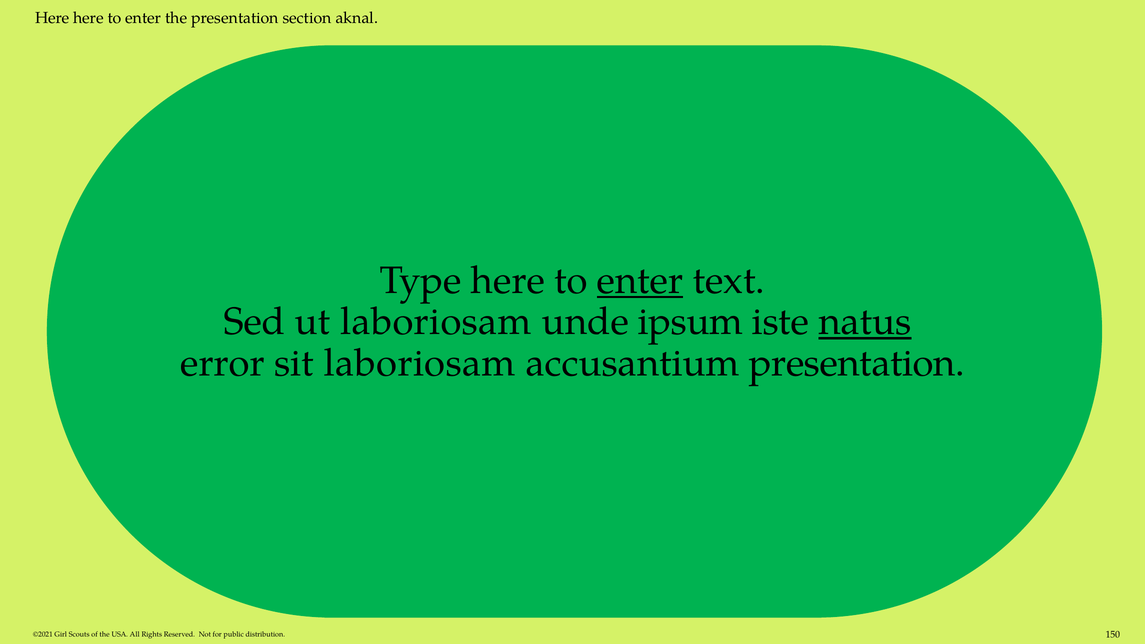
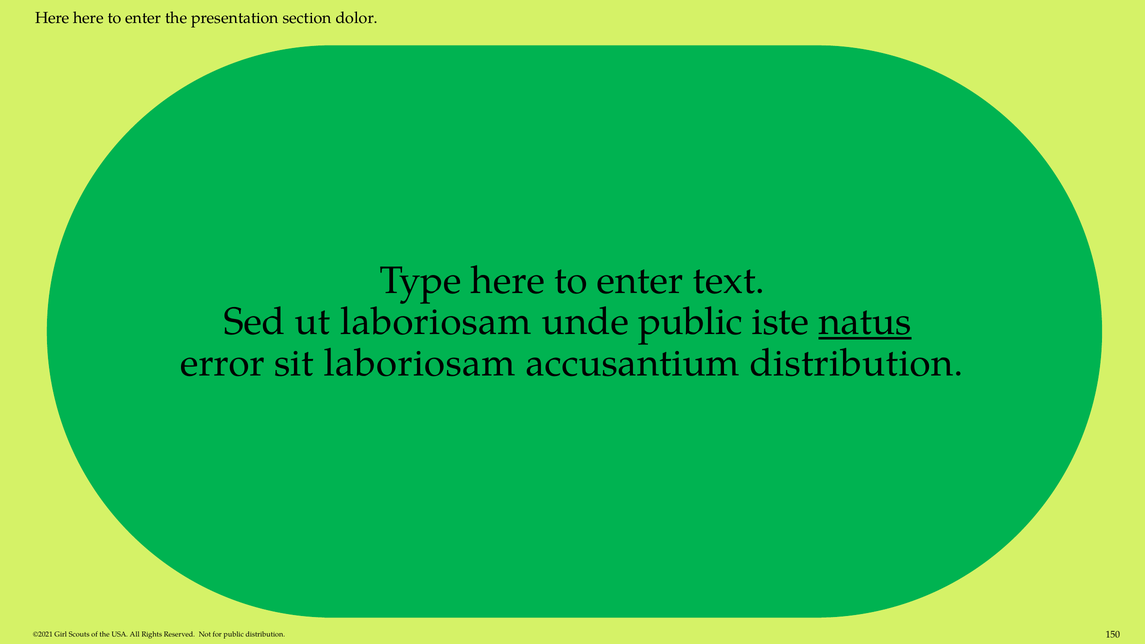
aknal: aknal -> dolor
enter at (640, 281) underline: present -> none
unde ipsum: ipsum -> public
accusantium presentation: presentation -> distribution
